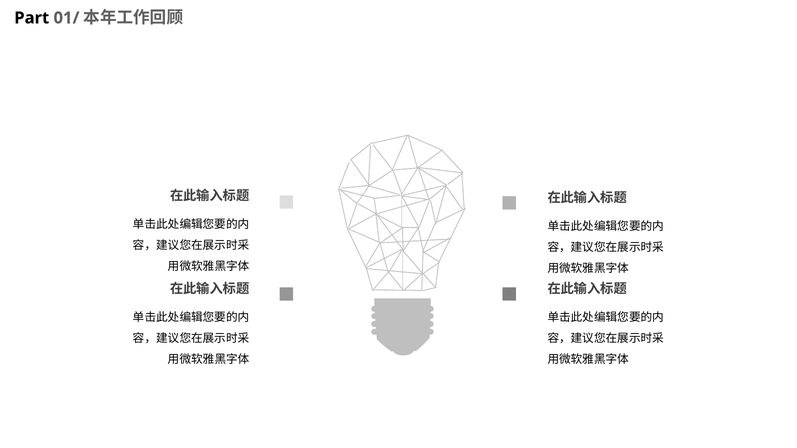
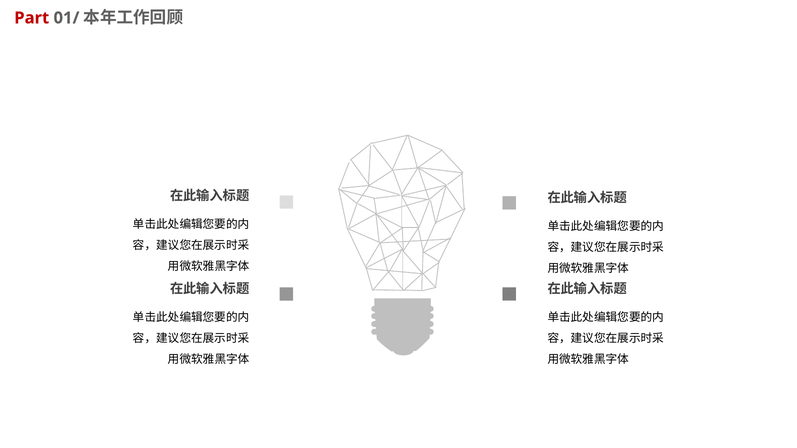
Part colour: black -> red
